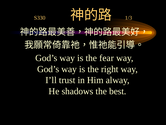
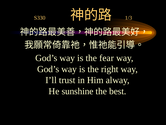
shadows: shadows -> sunshine
